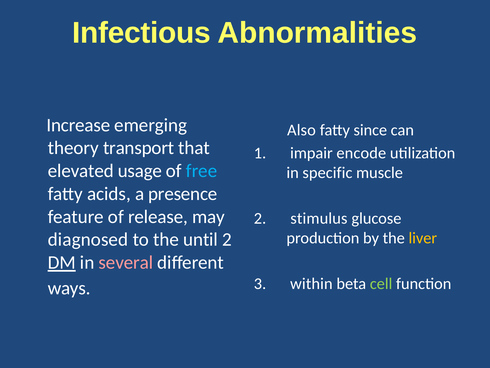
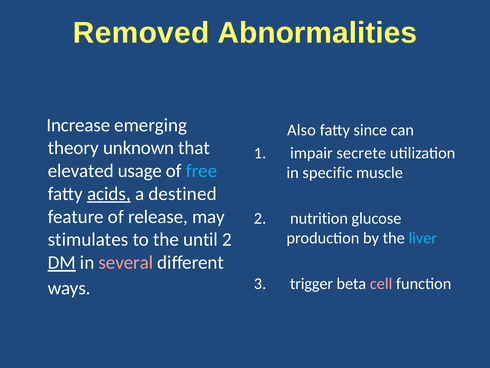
Infectious: Infectious -> Removed
transport: transport -> unknown
encode: encode -> secrete
acids underline: none -> present
presence: presence -> destined
stimulus: stimulus -> nutrition
liver colour: yellow -> light blue
diagnosed: diagnosed -> stimulates
within: within -> trigger
cell colour: light green -> pink
